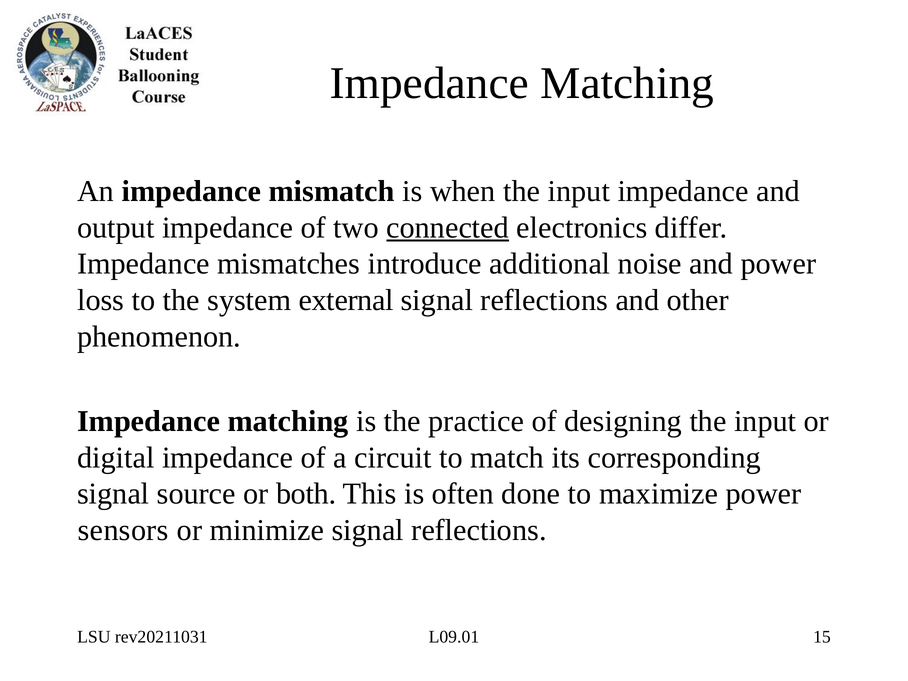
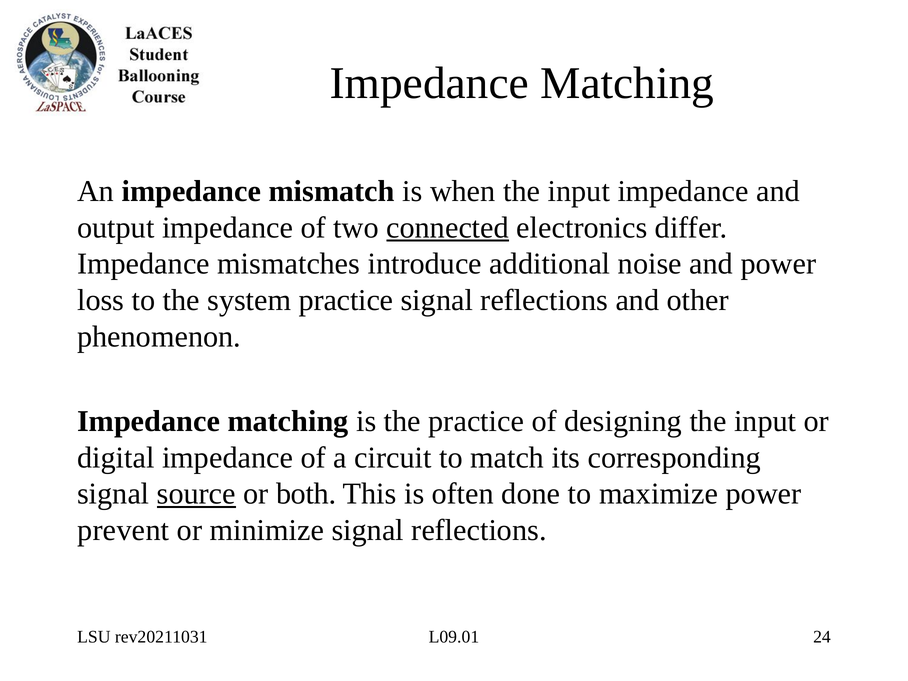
system external: external -> practice
source underline: none -> present
sensors: sensors -> prevent
15: 15 -> 24
